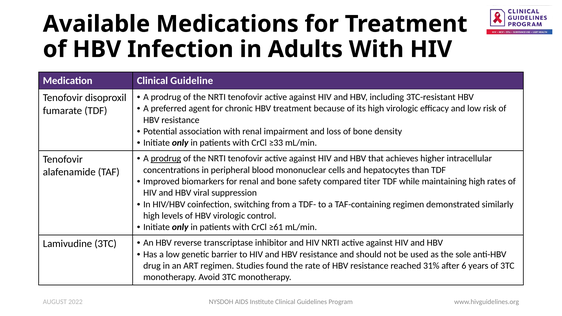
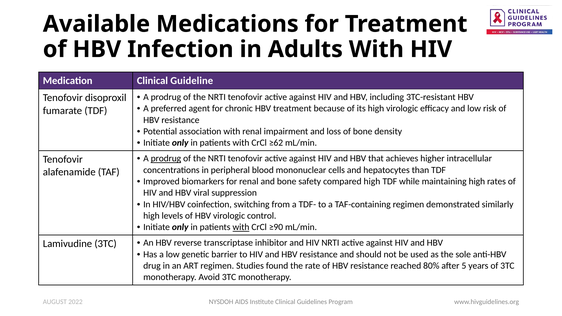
≥33: ≥33 -> ≥62
compared titer: titer -> high
with at (241, 227) underline: none -> present
≥61: ≥61 -> ≥90
31%: 31% -> 80%
6: 6 -> 5
